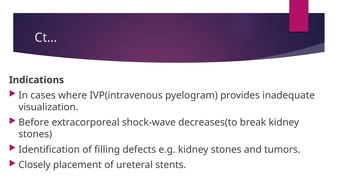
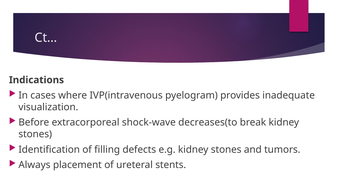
Closely: Closely -> Always
